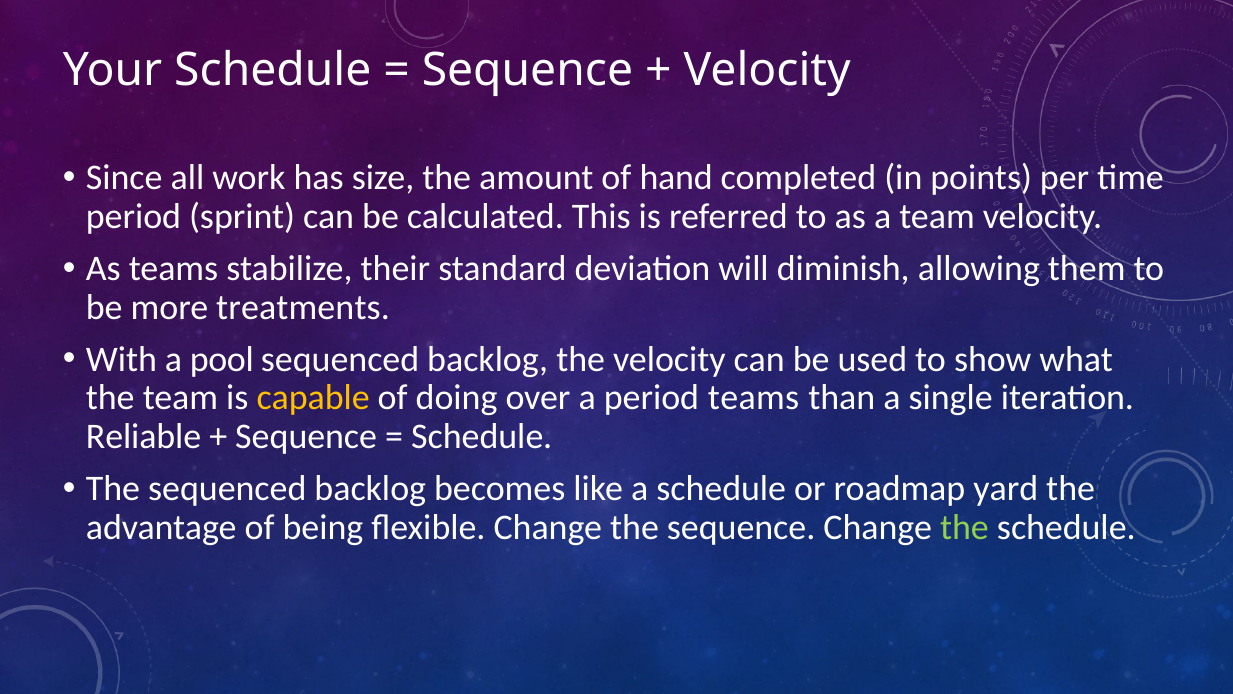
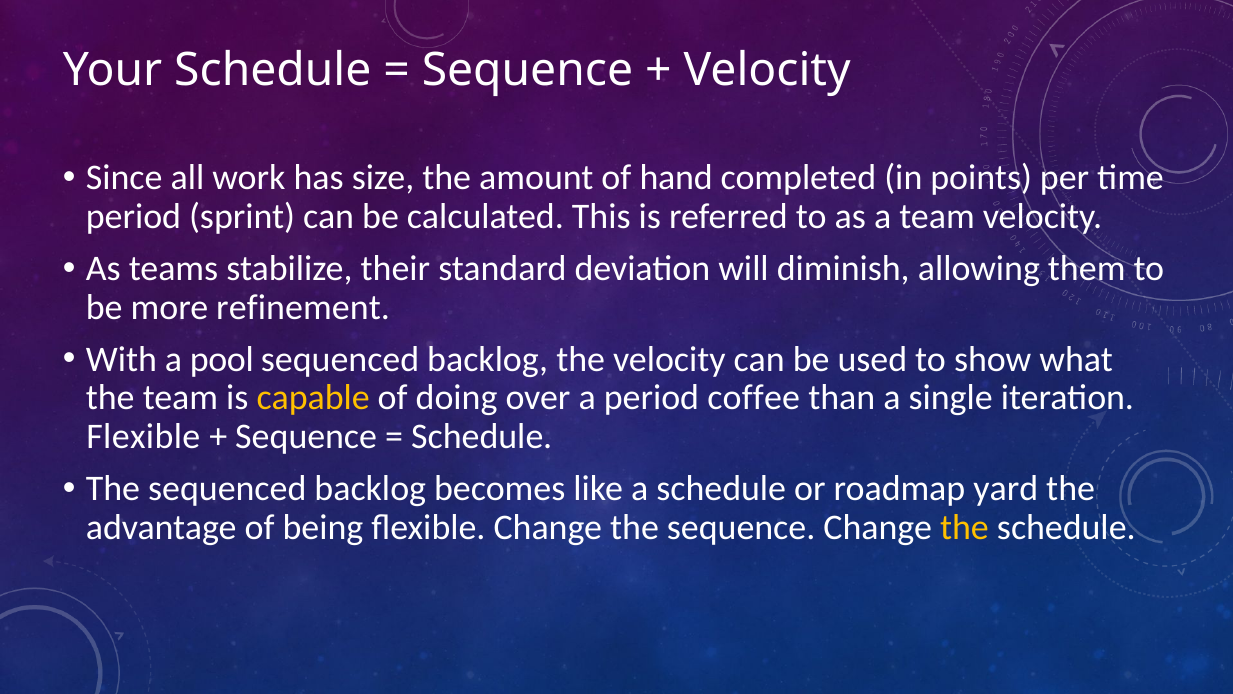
treatments: treatments -> refinement
period teams: teams -> coffee
Reliable at (144, 437): Reliable -> Flexible
the at (964, 527) colour: light green -> yellow
